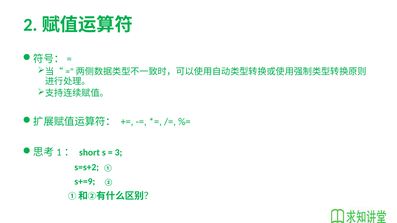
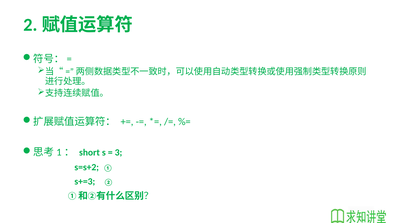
s+=9: s+=9 -> s+=3
